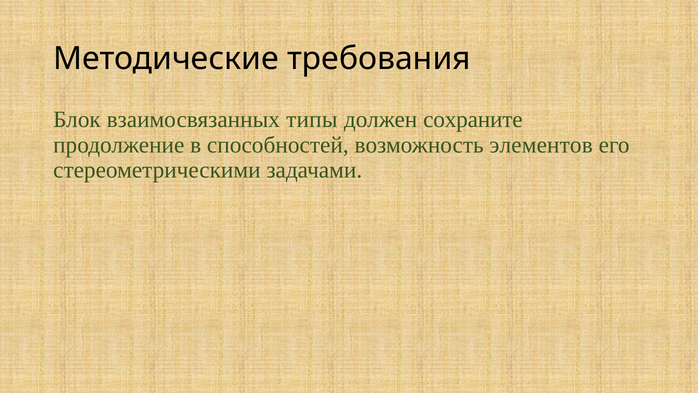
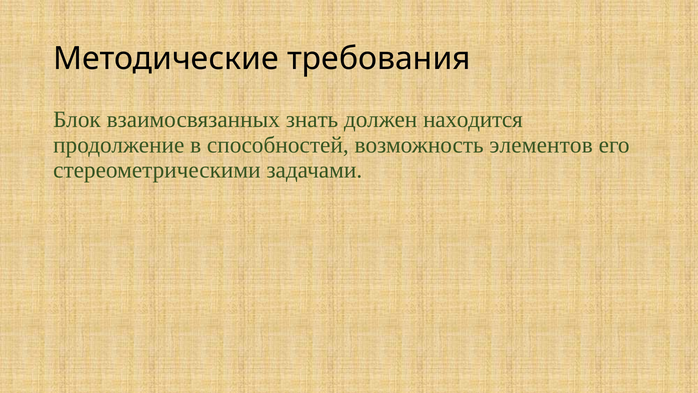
типы: типы -> знать
сохраните: сохраните -> находится
